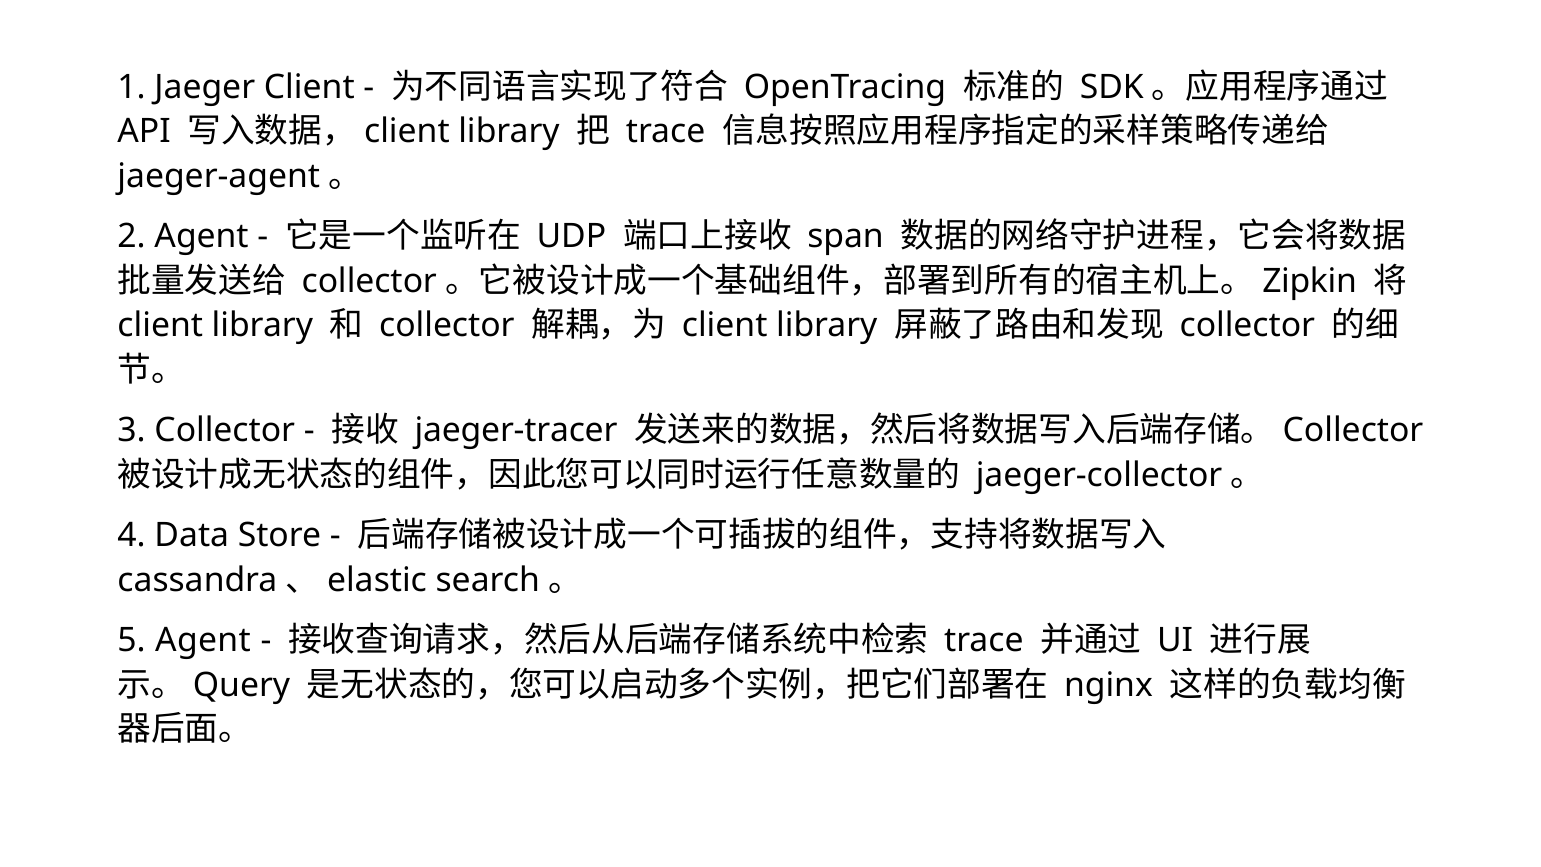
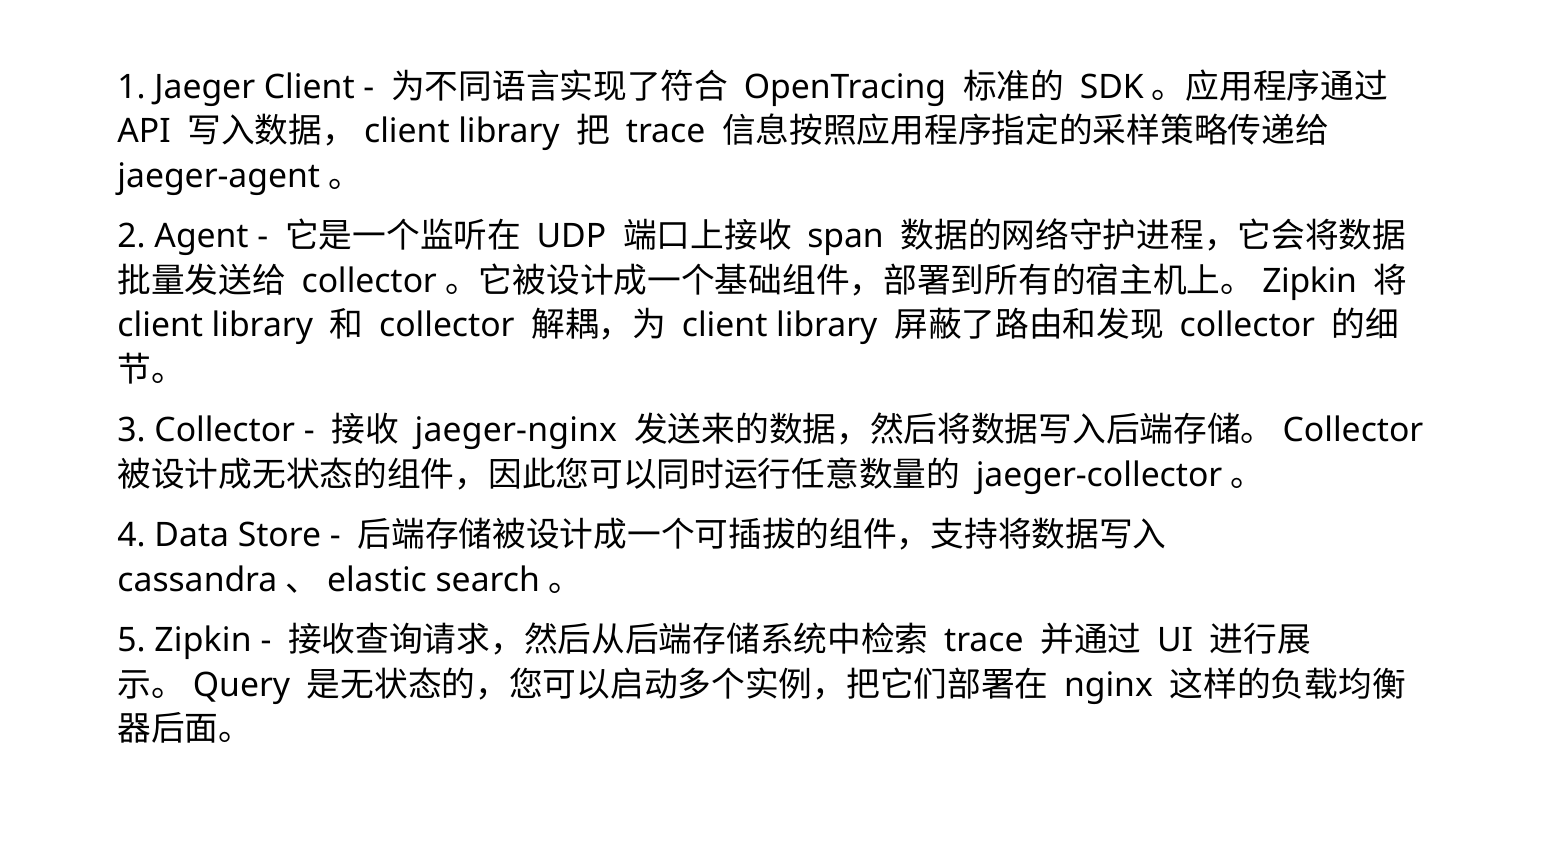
jaeger-tracer: jaeger-tracer -> jaeger-nginx
5 Agent: Agent -> Zipkin
